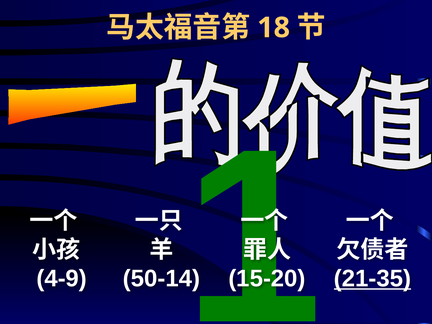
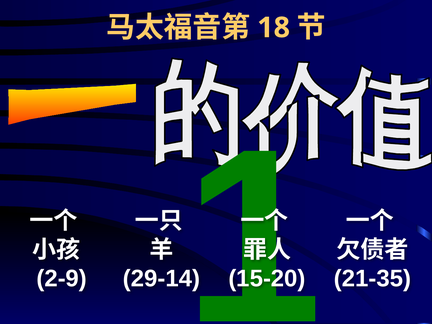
4-9: 4-9 -> 2-9
50-14: 50-14 -> 29-14
21-35 underline: present -> none
